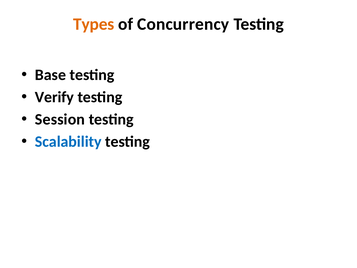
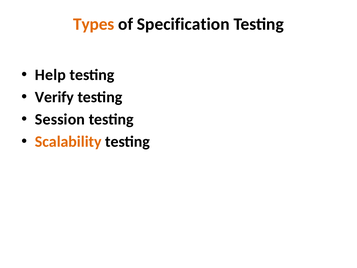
Concurrency: Concurrency -> Specification
Base: Base -> Help
Scalability colour: blue -> orange
